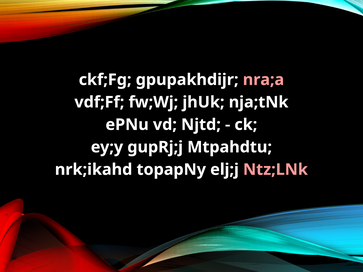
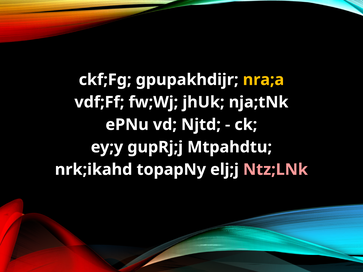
nra;a colour: pink -> yellow
